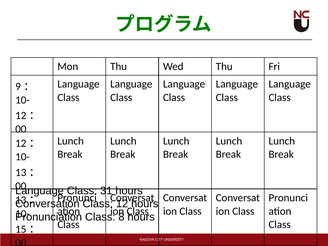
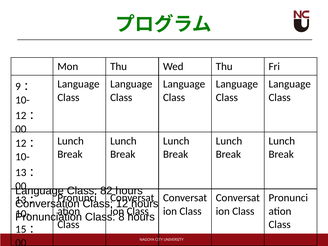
31: 31 -> 82
